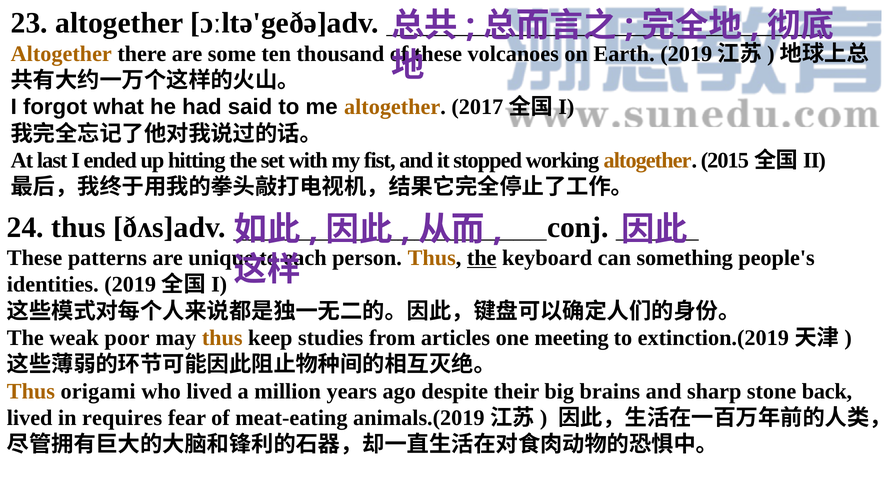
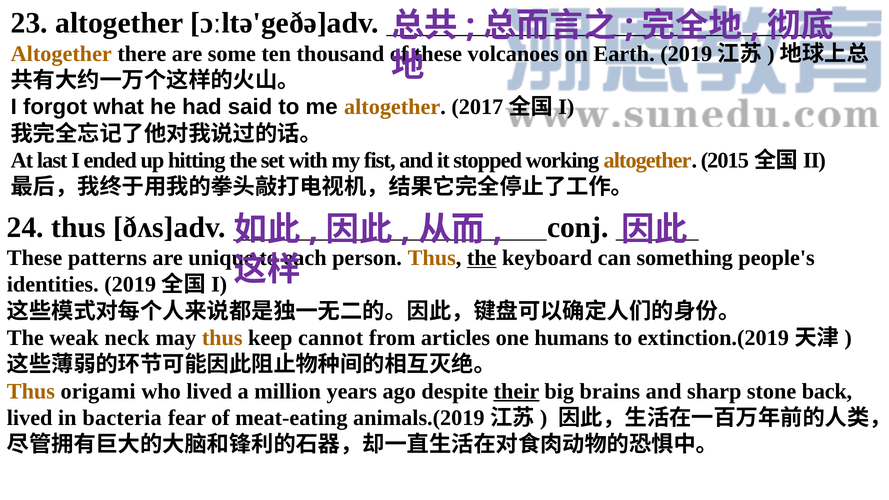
poor: poor -> neck
studies: studies -> cannot
meeting: meeting -> humans
their underline: none -> present
requires: requires -> bacteria
